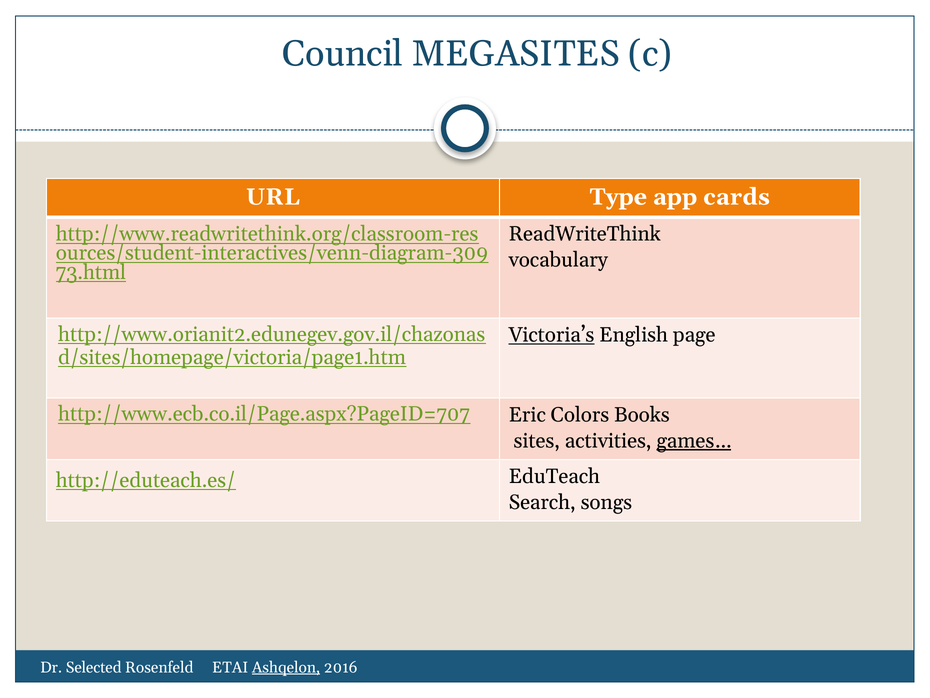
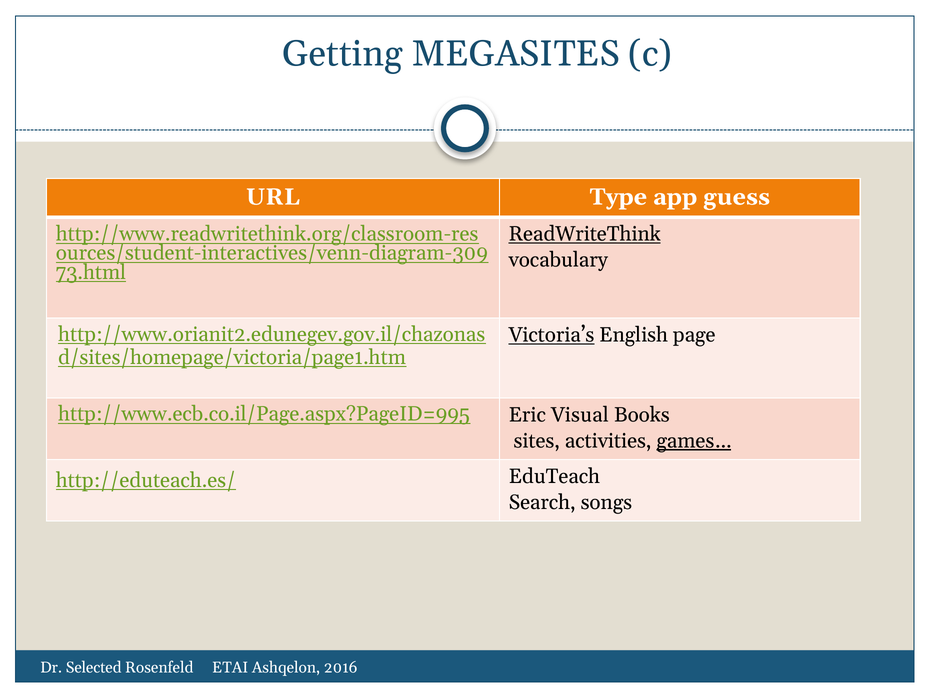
Council: Council -> Getting
cards: cards -> guess
ReadWriteThink underline: none -> present
http://www.ecb.co.il/Page.aspx?PageID=707: http://www.ecb.co.il/Page.aspx?PageID=707 -> http://www.ecb.co.il/Page.aspx?PageID=995
Colors: Colors -> Visual
Ashqelon underline: present -> none
